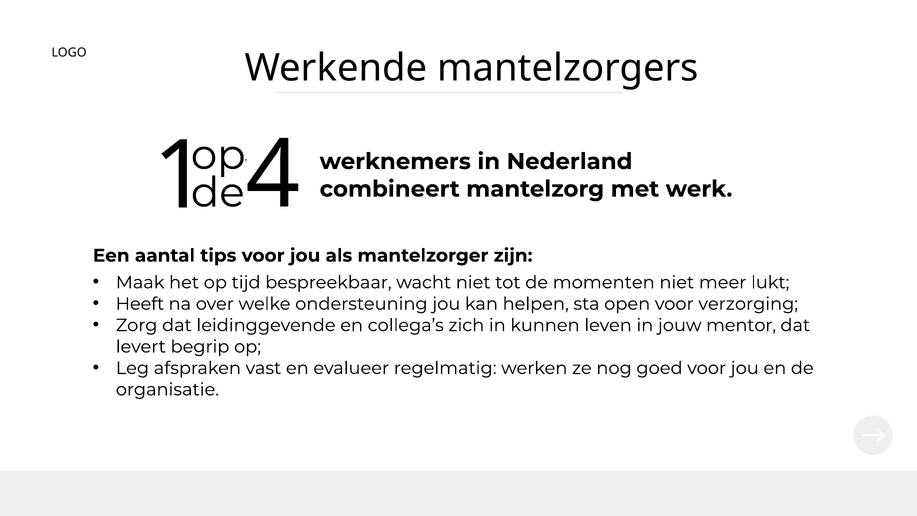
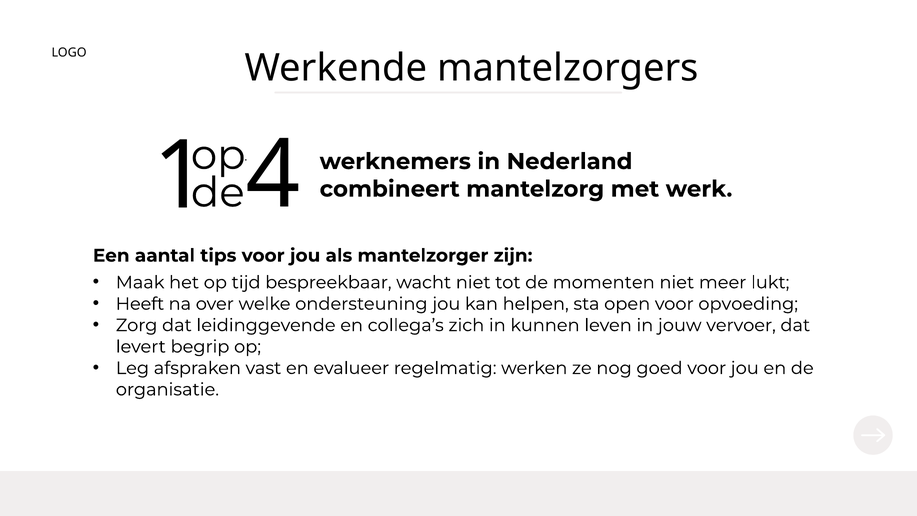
verzorging: verzorging -> opvoeding
mentor: mentor -> vervoer
